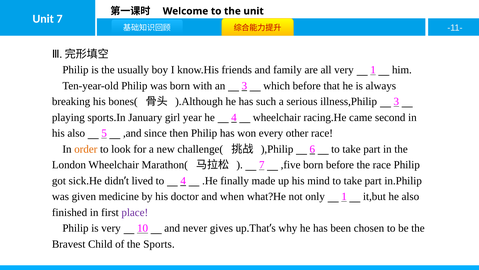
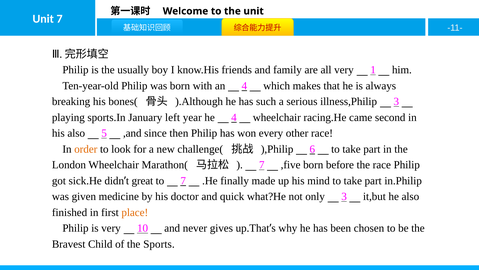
an 3: 3 -> 4
which before: before -> makes
girl: girl -> left
lived: lived -> great
to 4: 4 -> 7
when: when -> quick
only 1: 1 -> 3
place colour: purple -> orange
